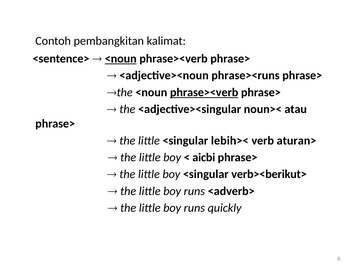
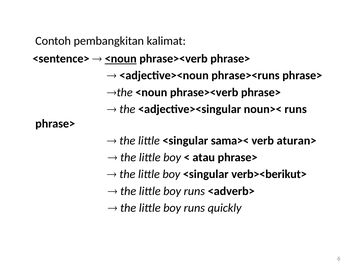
phrase><verb at (204, 93) underline: present -> none
noun>< atau: atau -> runs
lebih><: lebih>< -> sama><
aicbi: aicbi -> atau
